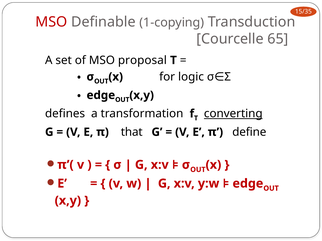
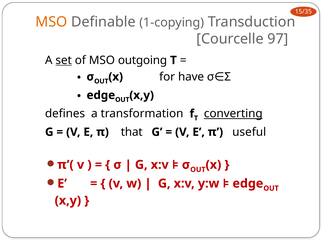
MSO at (51, 22) colour: red -> orange
65: 65 -> 97
set underline: none -> present
proposal: proposal -> outgoing
logic: logic -> have
define: define -> useful
